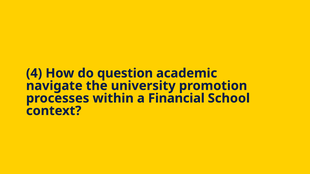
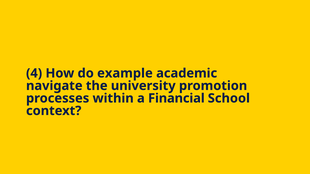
question: question -> example
